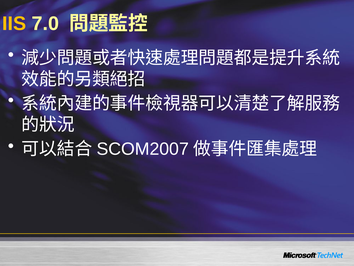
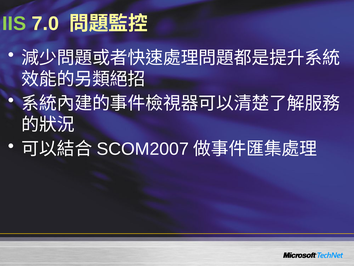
IIS colour: yellow -> light green
